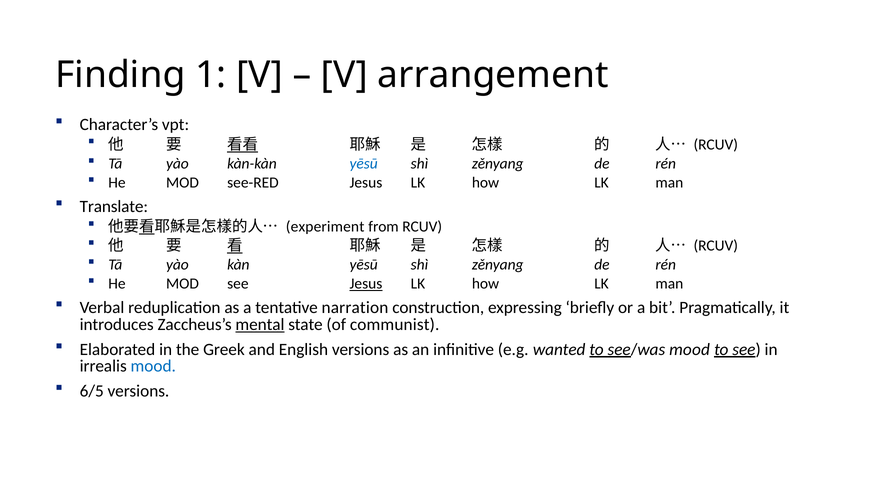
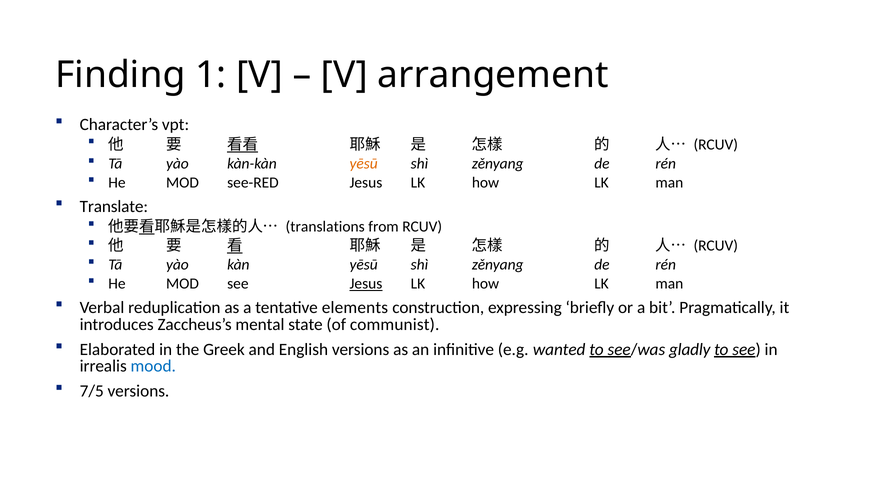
yēsū at (364, 164) colour: blue -> orange
experiment: experiment -> translations
narration: narration -> elements
mental underline: present -> none
see/was mood: mood -> gladly
6/5: 6/5 -> 7/5
